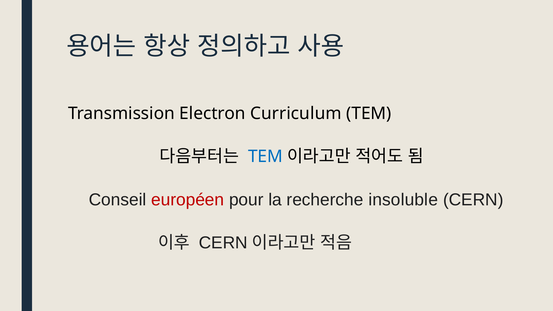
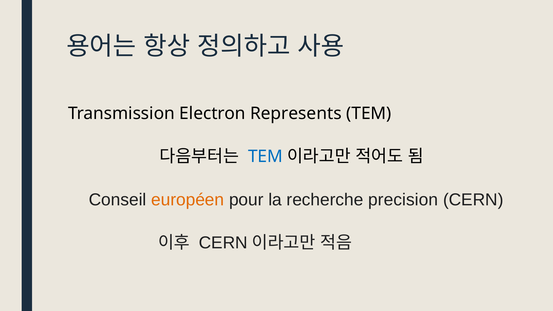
Curriculum: Curriculum -> Represents
européen colour: red -> orange
insoluble: insoluble -> precision
